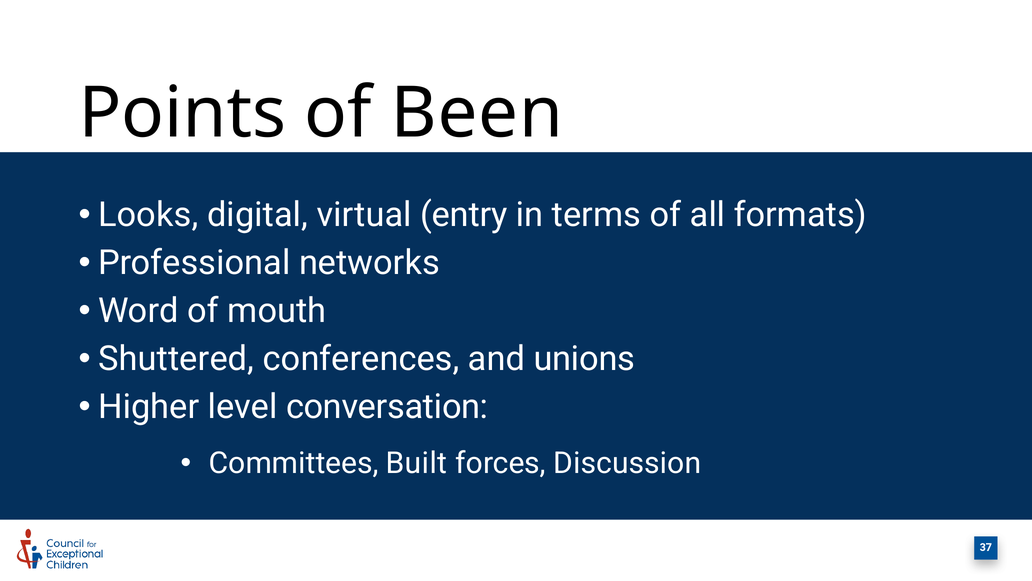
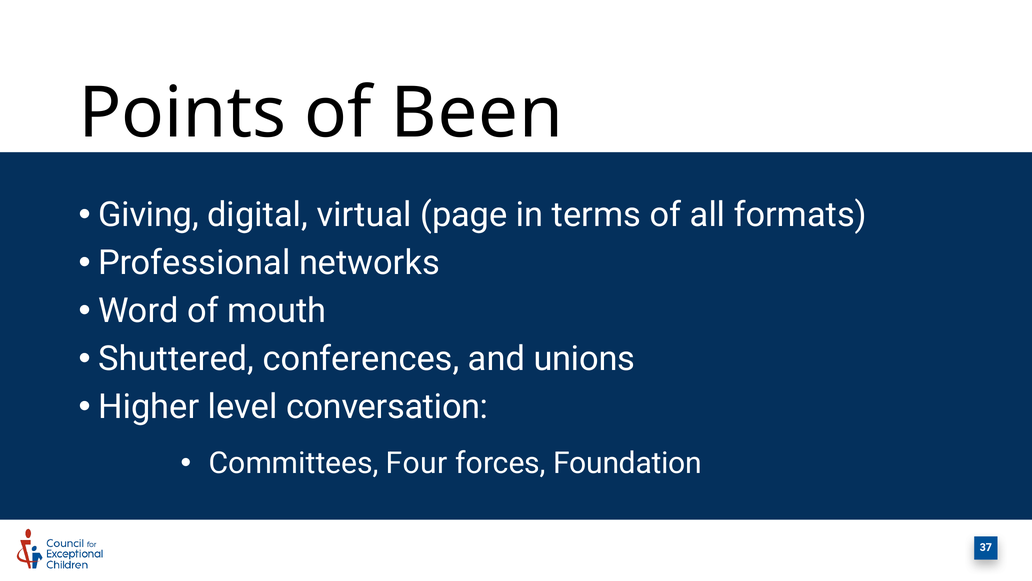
Looks: Looks -> Giving
entry: entry -> page
Built: Built -> Four
Discussion: Discussion -> Foundation
